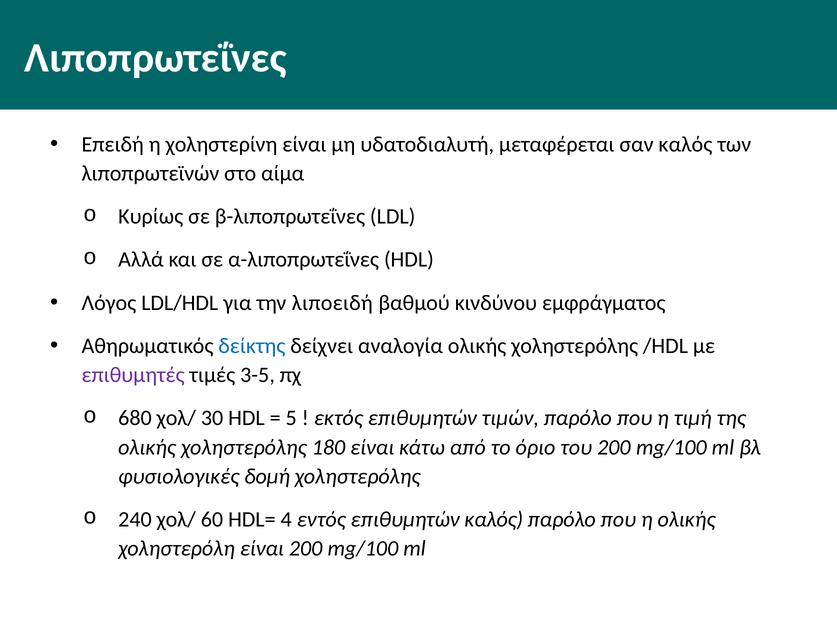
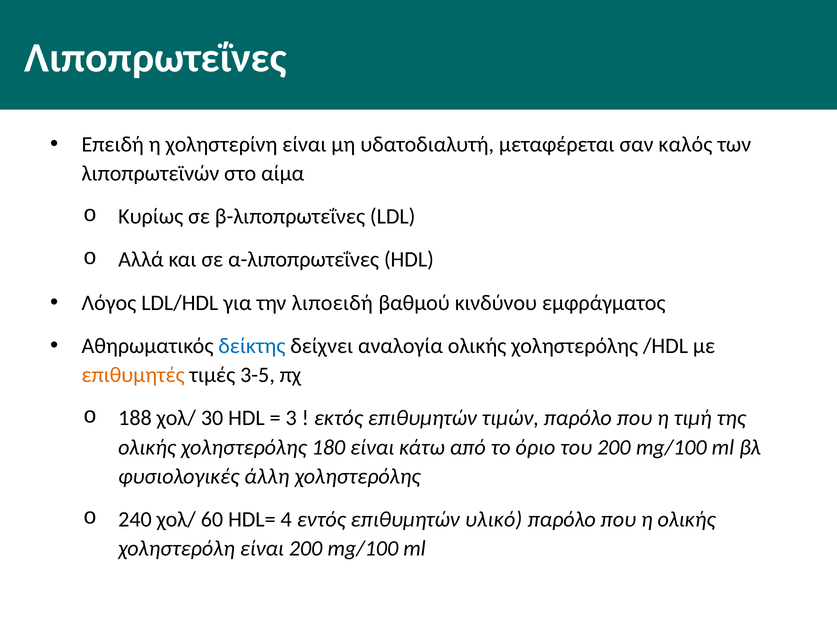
επιθυμητές colour: purple -> orange
680: 680 -> 188
5: 5 -> 3
δομή: δομή -> άλλη
επιθυμητών καλός: καλός -> υλικό
